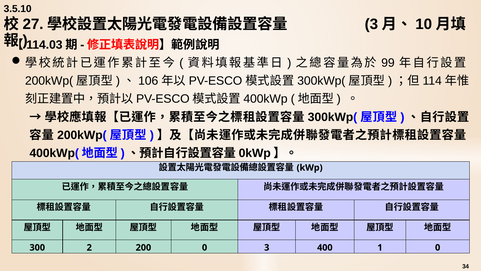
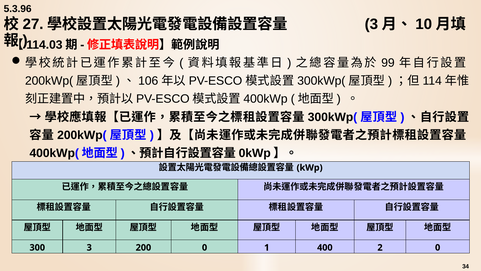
3.5.10: 3.5.10 -> 5.3.96
300 2: 2 -> 3
0 3: 3 -> 1
1: 1 -> 2
